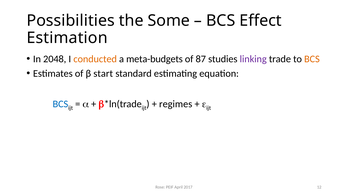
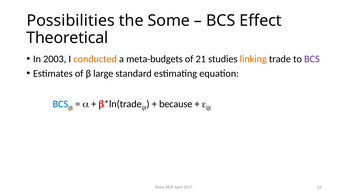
Estimation: Estimation -> Theoretical
2048: 2048 -> 2003
87: 87 -> 21
linking colour: purple -> orange
BCS at (312, 59) colour: orange -> purple
start: start -> large
regimes: regimes -> because
